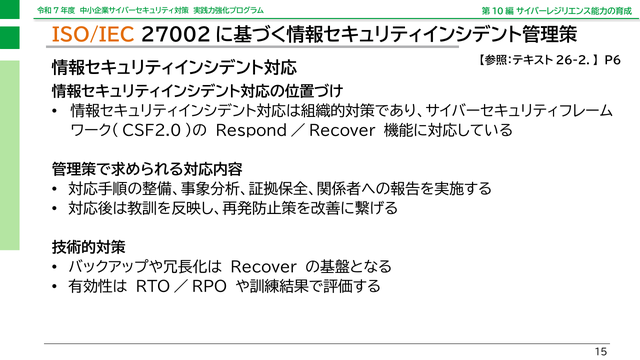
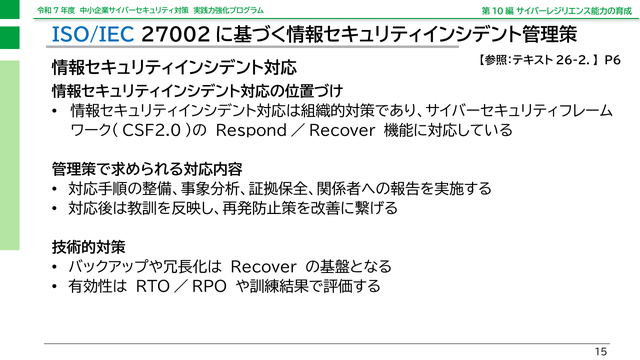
ISO/IEC colour: orange -> blue
